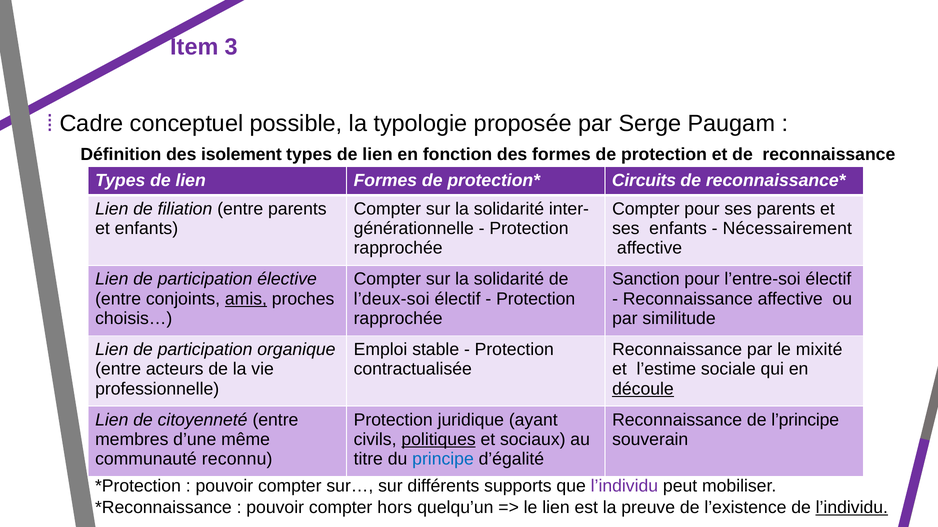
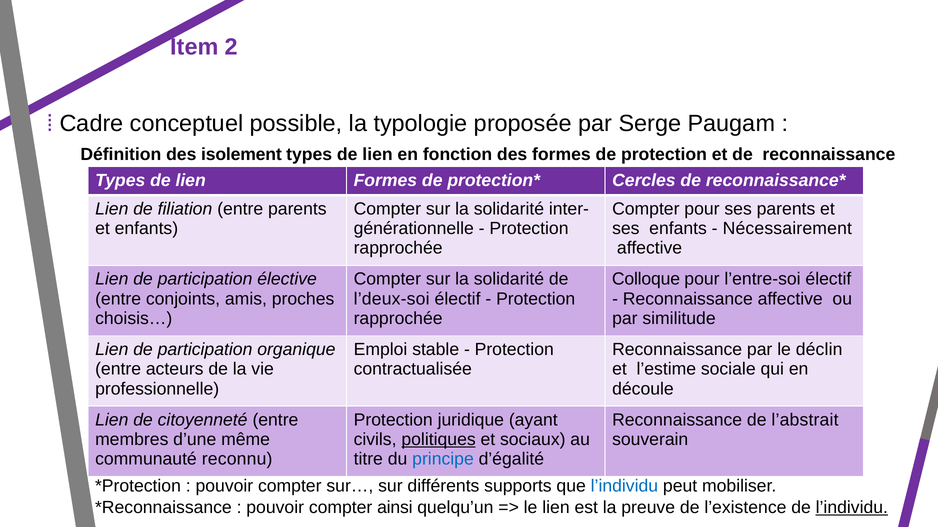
3: 3 -> 2
Circuits: Circuits -> Cercles
Sanction: Sanction -> Colloque
amis underline: present -> none
mixité: mixité -> déclin
découle underline: present -> none
l’principe: l’principe -> l’abstrait
l’individu at (624, 487) colour: purple -> blue
hors: hors -> ainsi
